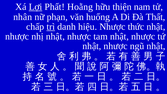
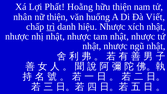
Lợi underline: present -> none
nữ phạn: phạn -> thiện
Thất: Thất -> Viết
thức: thức -> xích
